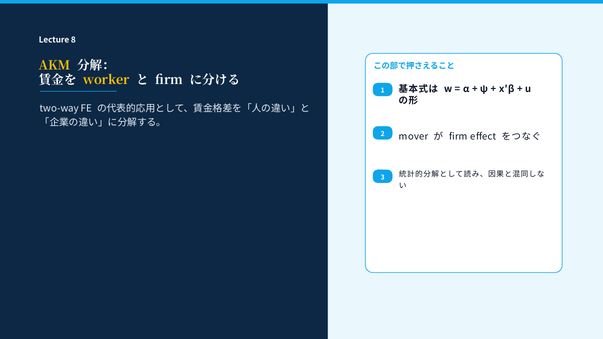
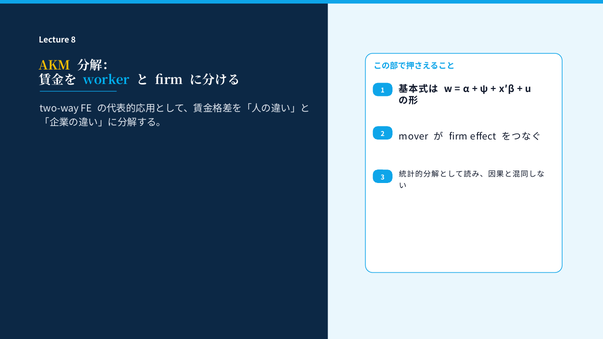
worker colour: yellow -> light blue
